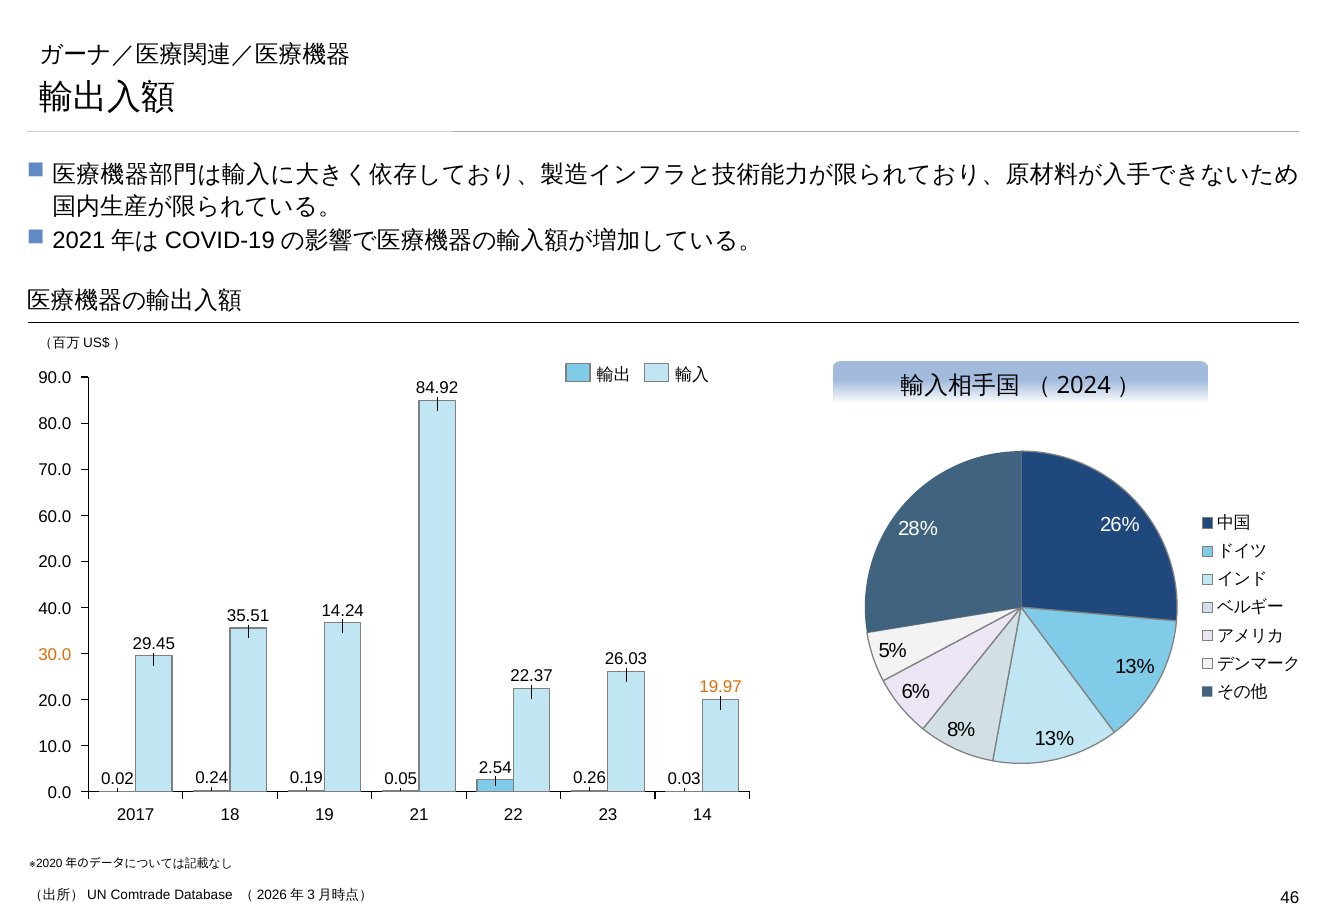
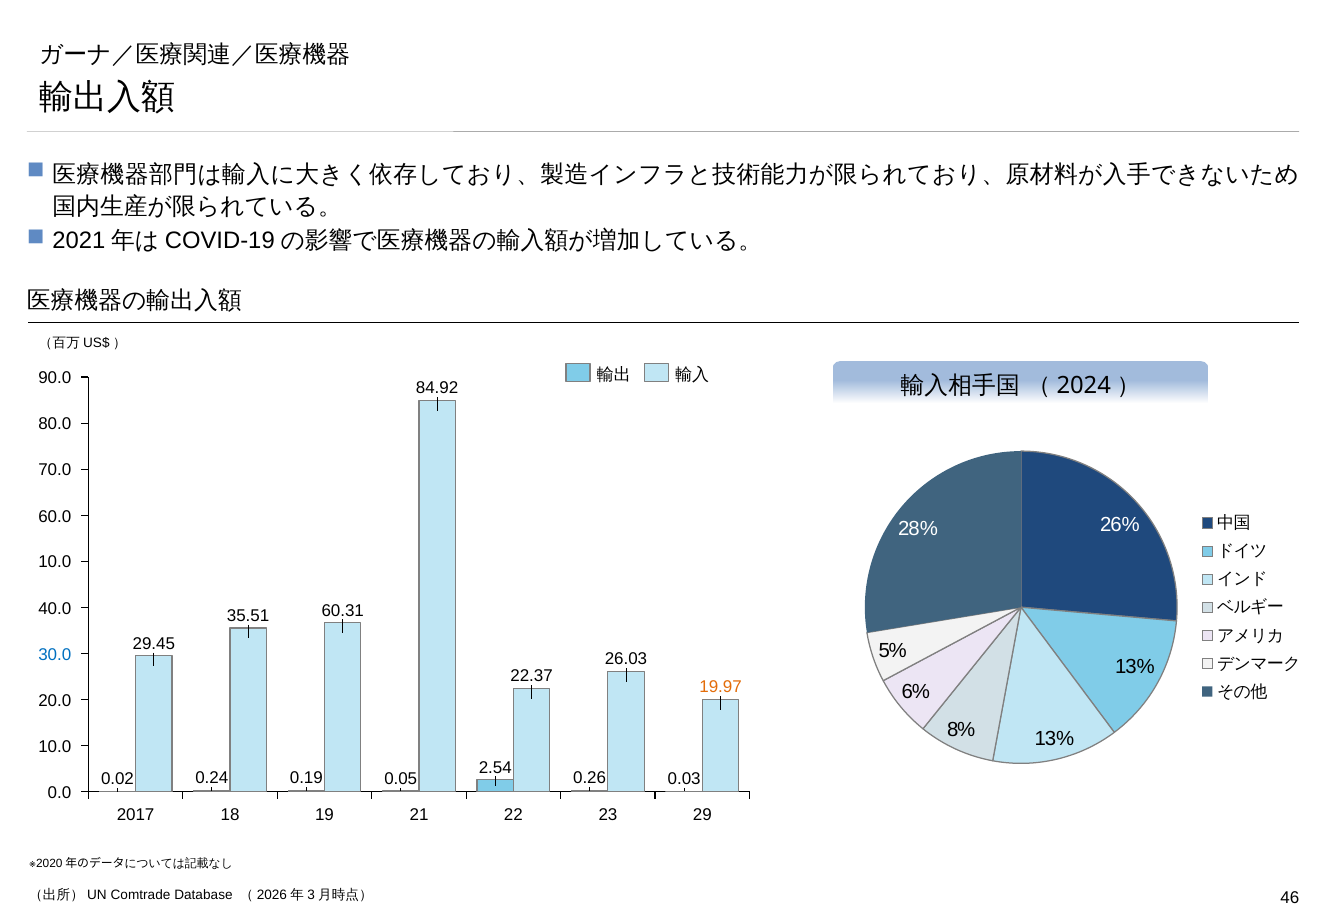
20.0 at (55, 562): 20.0 -> 10.0
14.24: 14.24 -> 60.31
30.0 colour: orange -> blue
14: 14 -> 29
